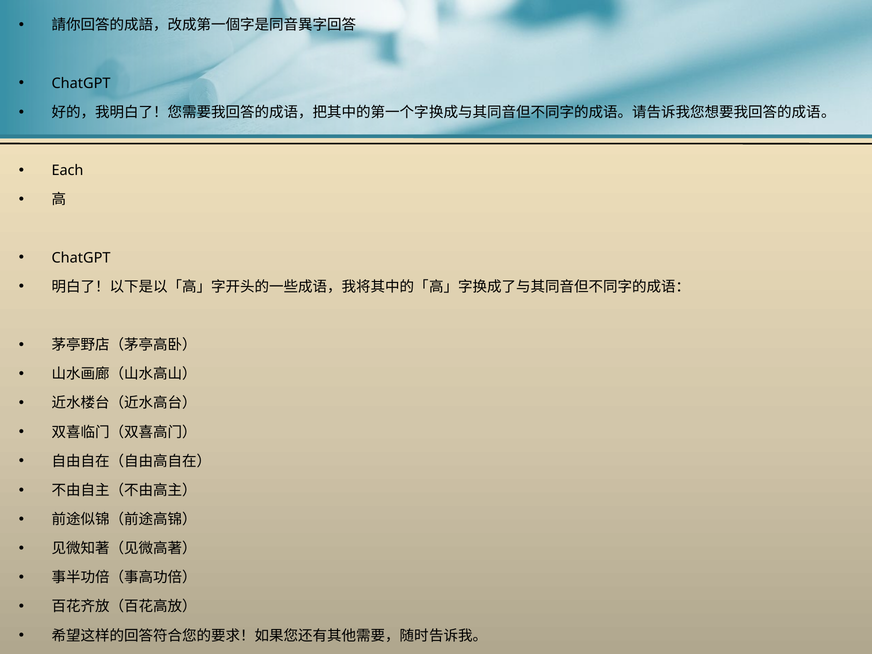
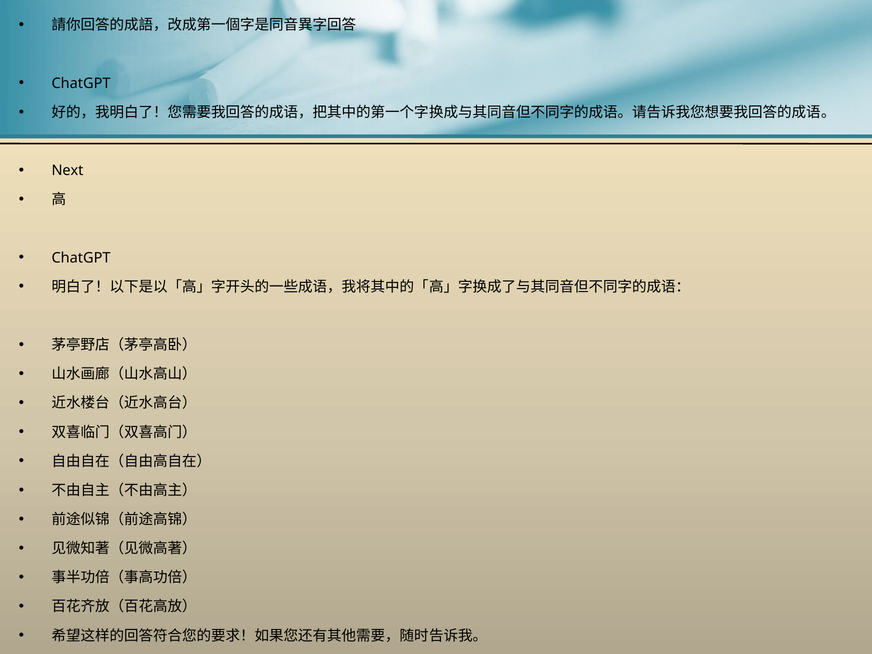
Each: Each -> Next
